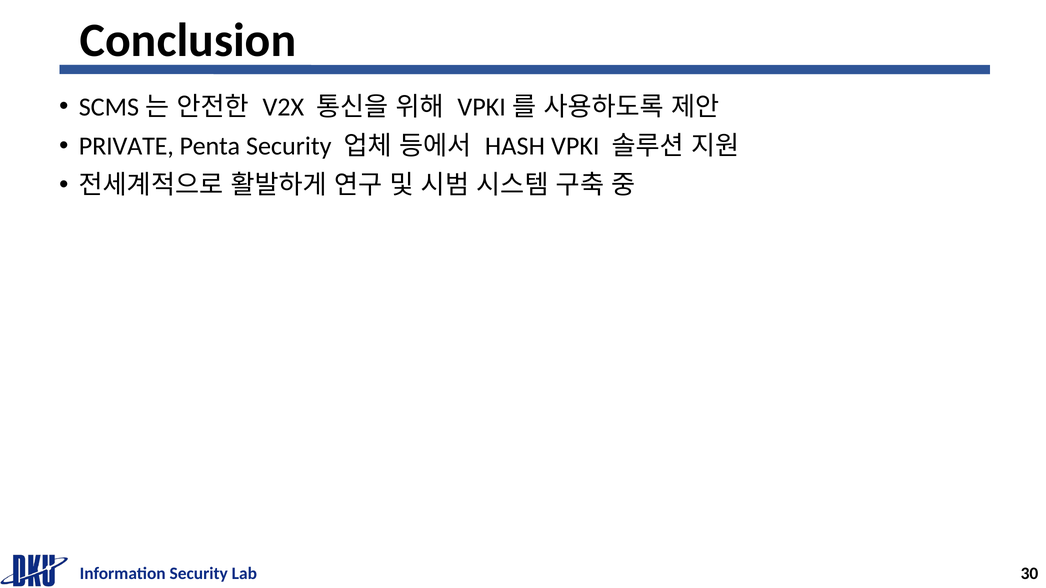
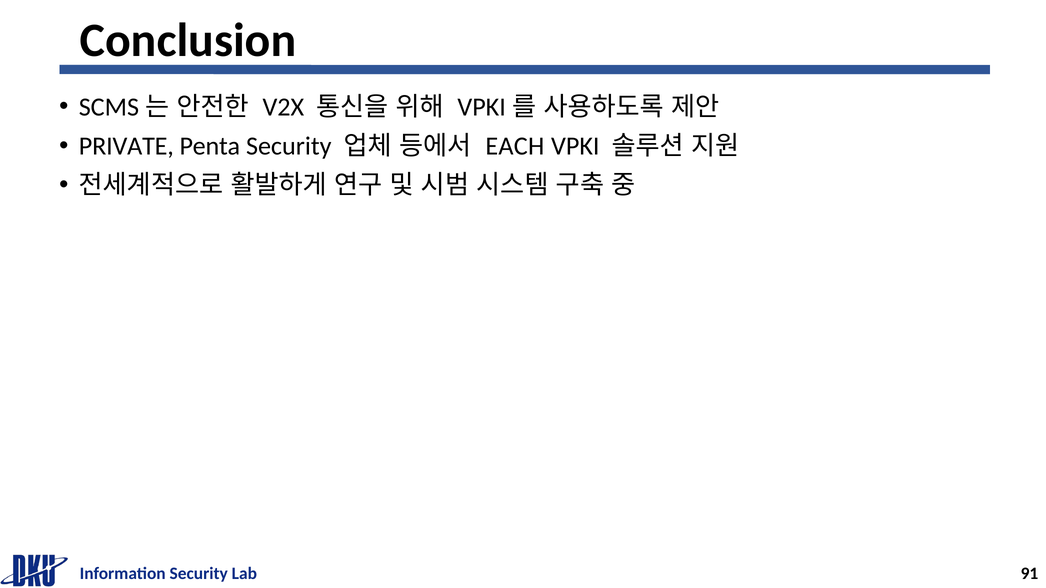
HASH: HASH -> EACH
30: 30 -> 91
